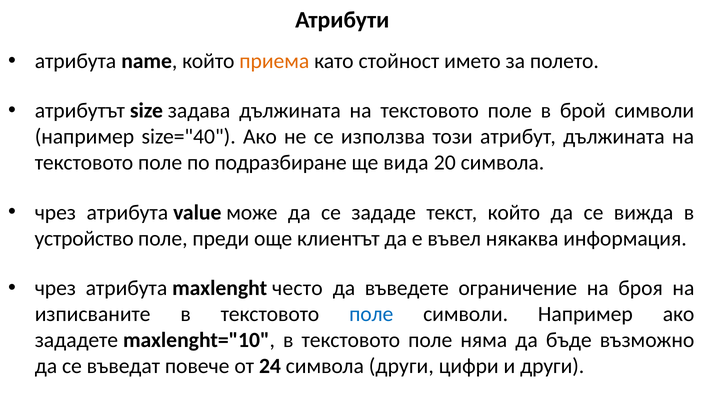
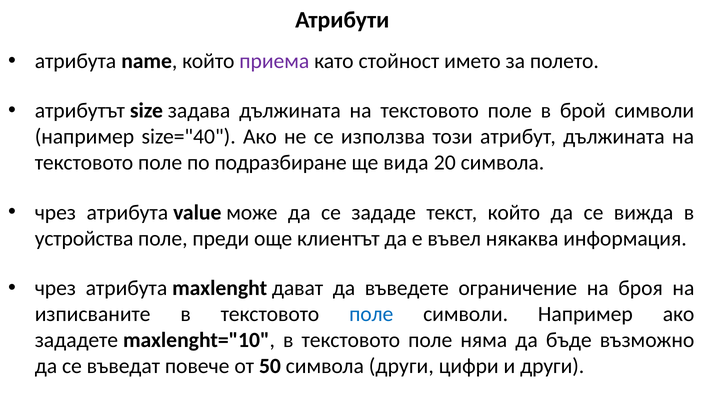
приема colour: orange -> purple
устройство: устройство -> устройства
често: често -> дават
24: 24 -> 50
